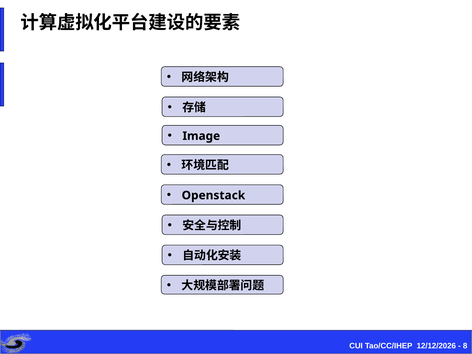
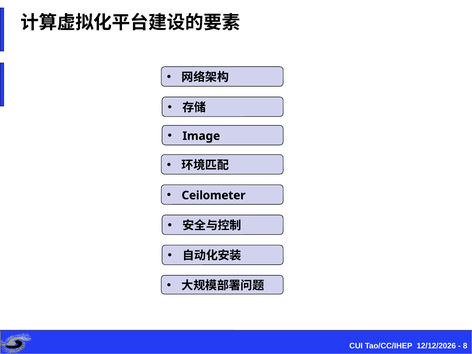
Openstack: Openstack -> Ceilometer
